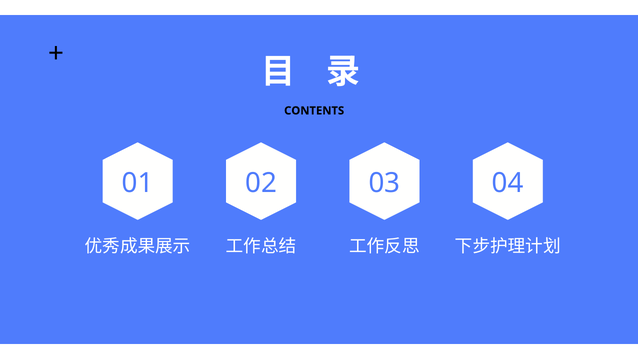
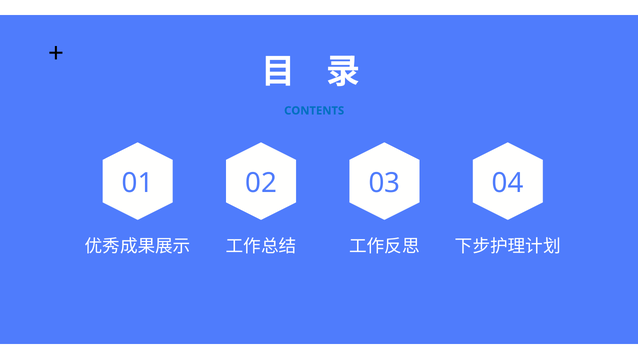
CONTENTS colour: black -> blue
